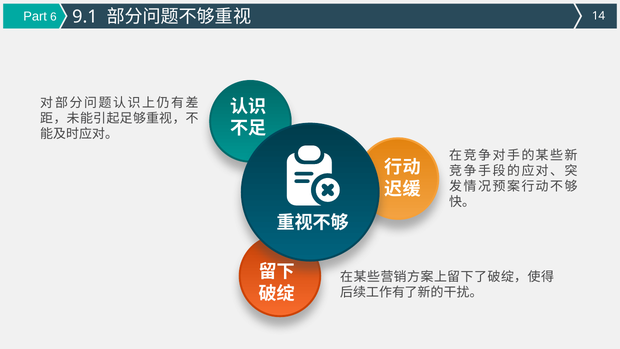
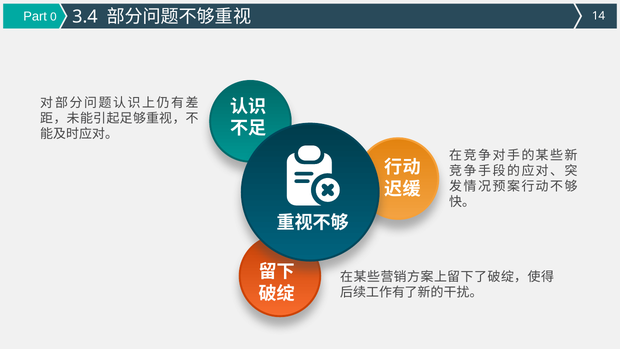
6: 6 -> 0
9.1: 9.1 -> 3.4
